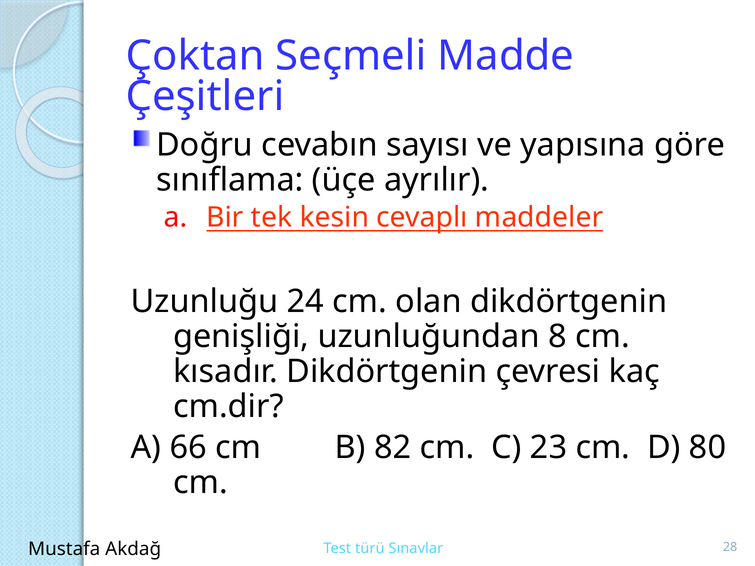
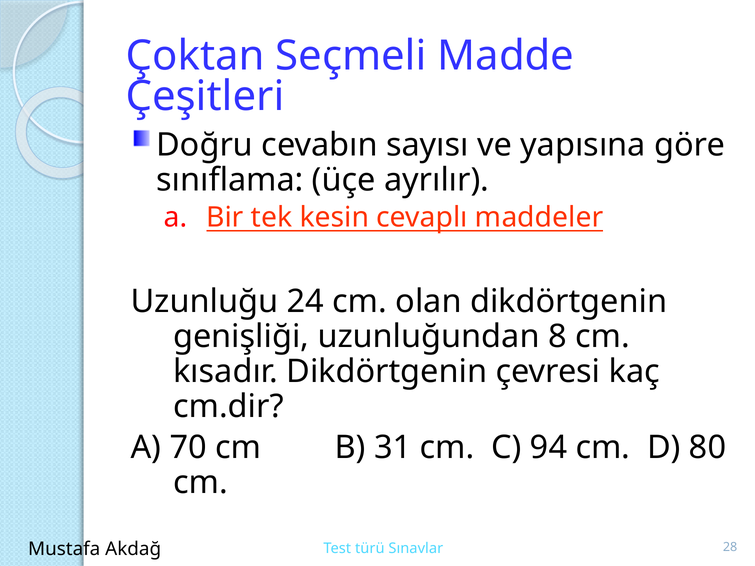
66: 66 -> 70
82: 82 -> 31
23: 23 -> 94
